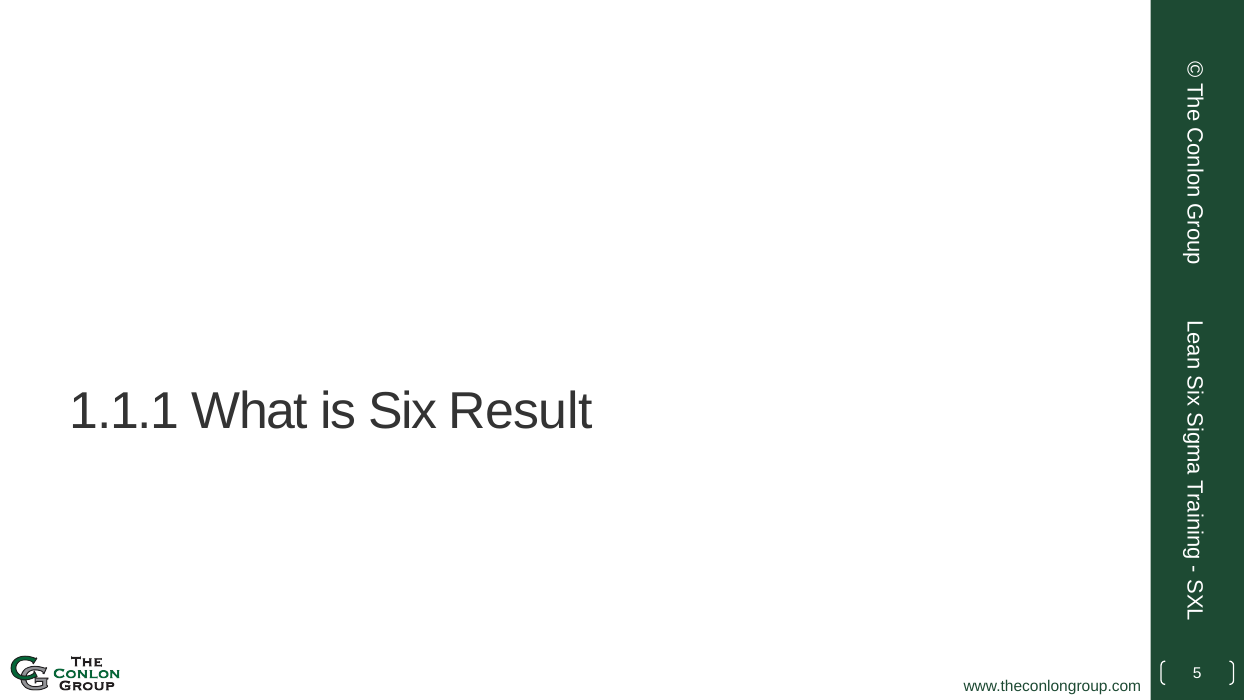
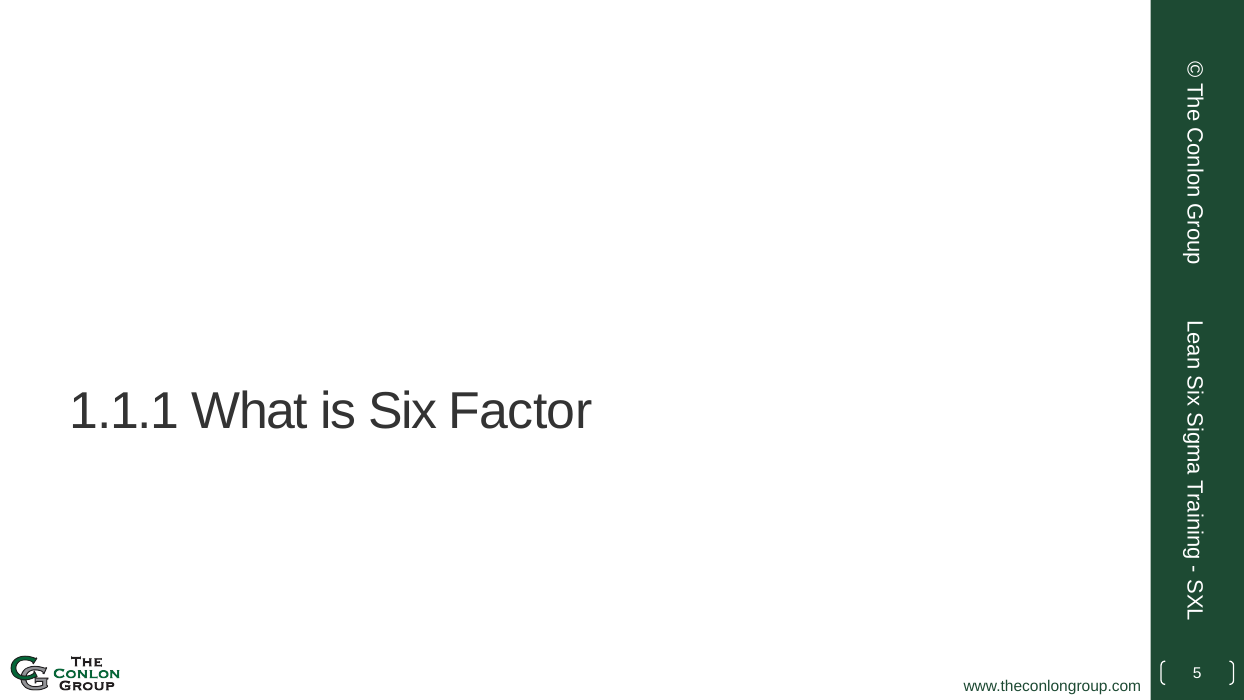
Result: Result -> Factor
